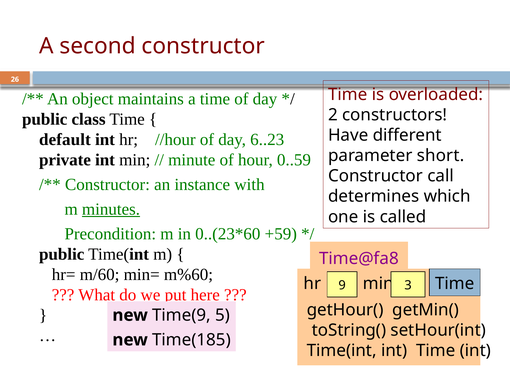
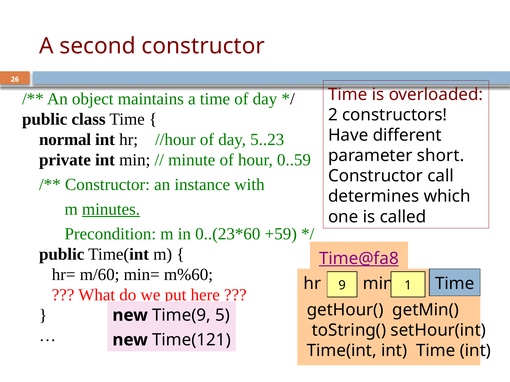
default: default -> normal
6..23: 6..23 -> 5..23
Time@fa8 underline: none -> present
3: 3 -> 1
Time(185: Time(185 -> Time(121
